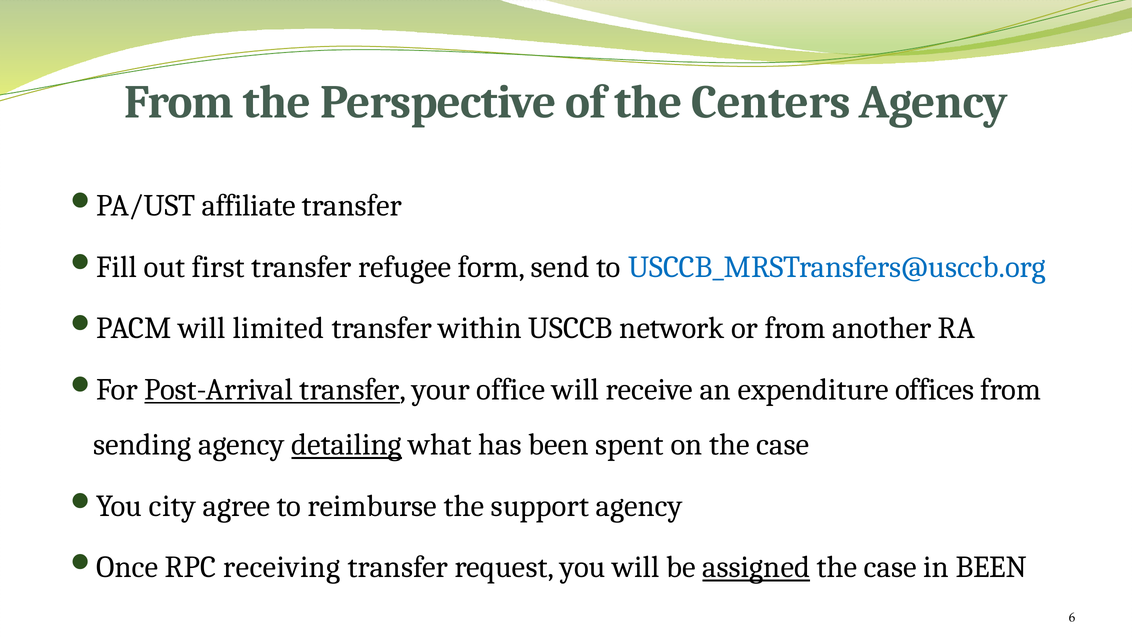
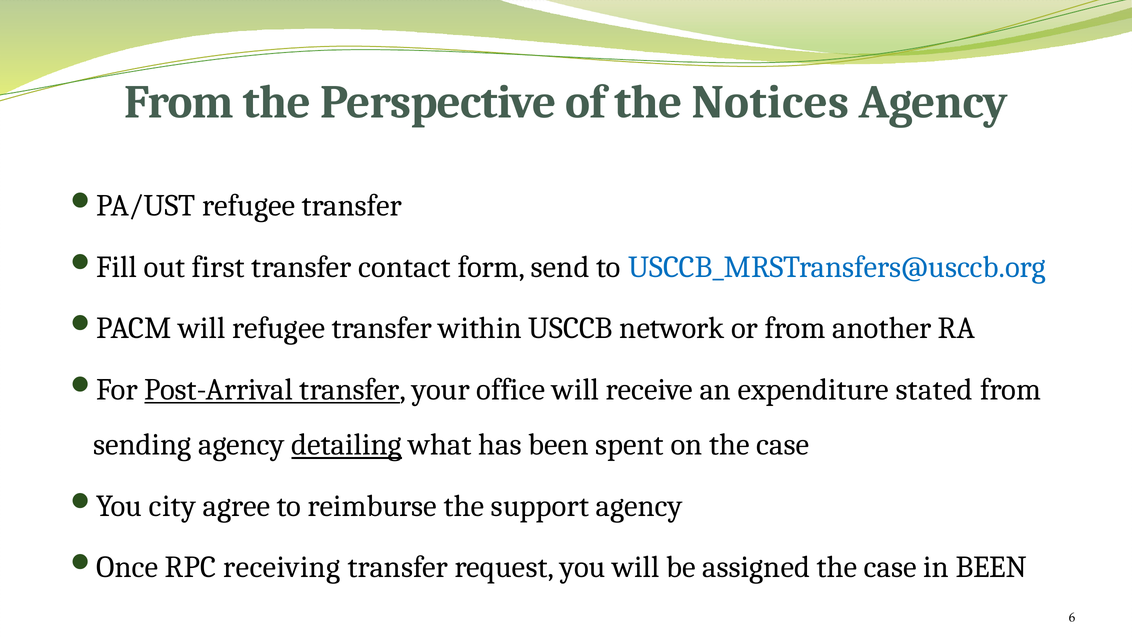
Centers: Centers -> Notices
affiliate at (249, 206): affiliate -> refugee
refugee: refugee -> contact
will limited: limited -> refugee
offices: offices -> stated
assigned underline: present -> none
